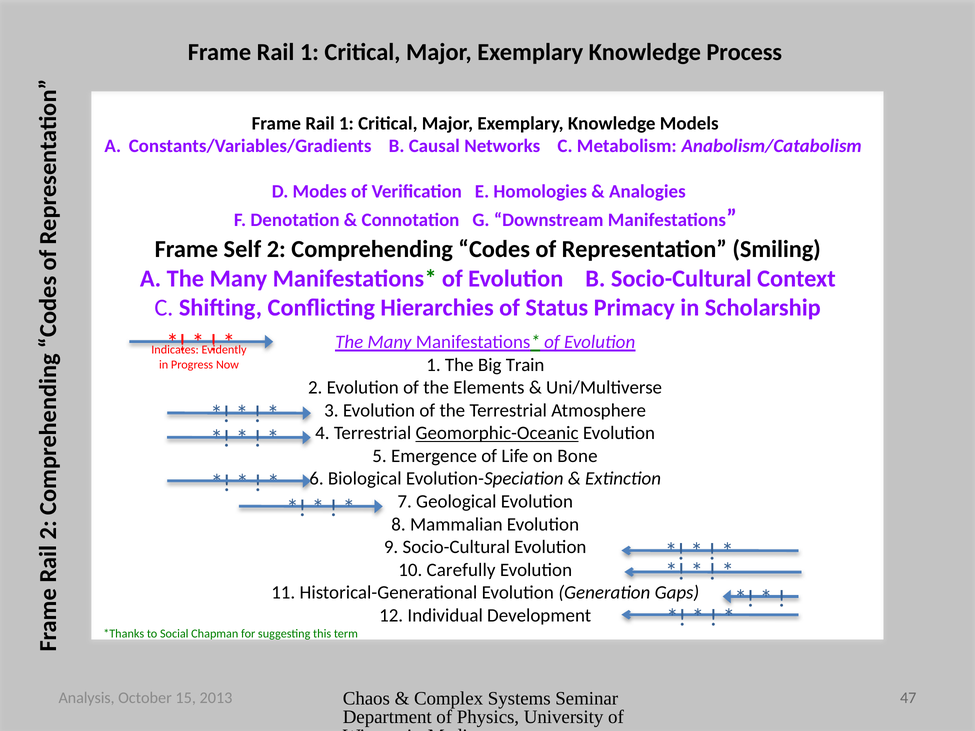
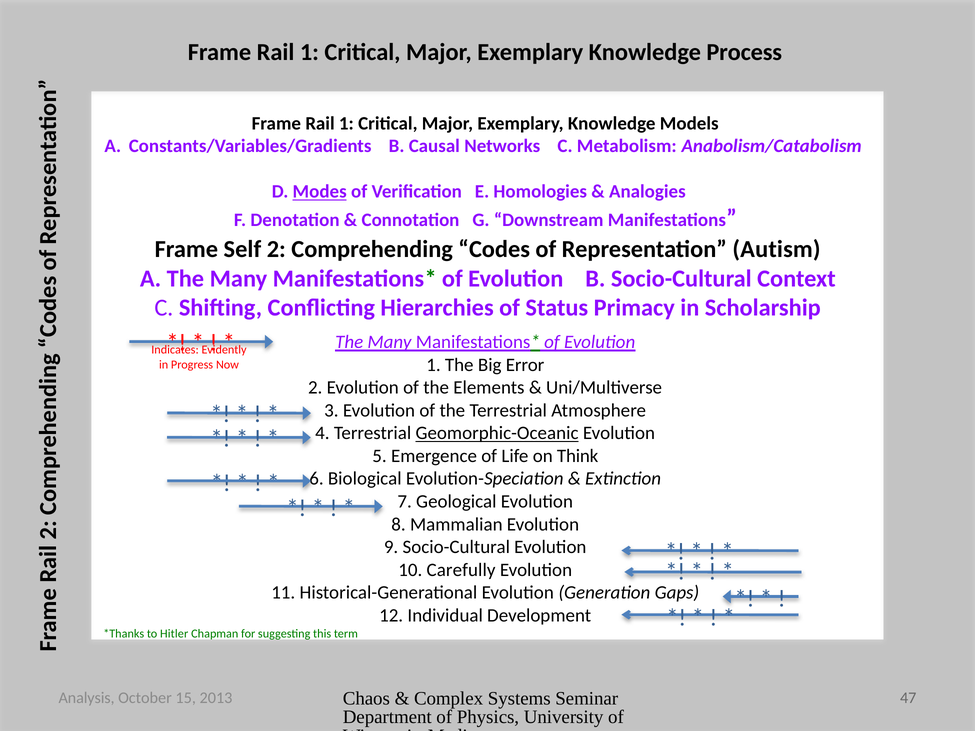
Modes underline: none -> present
Smiling: Smiling -> Autism
Train: Train -> Error
Bone: Bone -> Think
Social: Social -> Hitler
